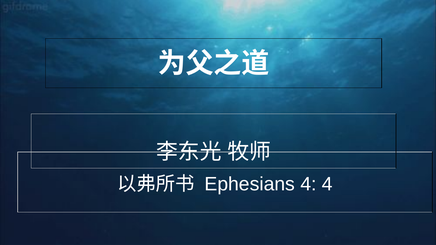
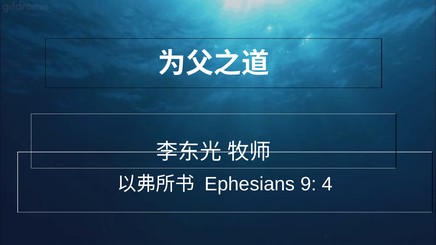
Ephesians 4: 4 -> 9
